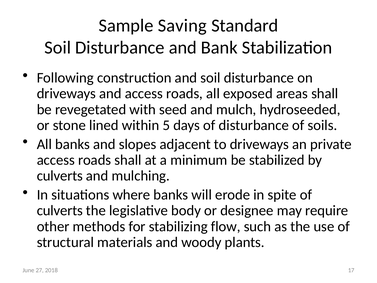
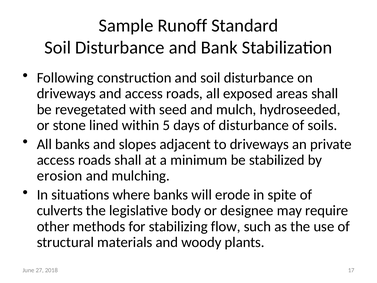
Saving: Saving -> Runoff
culverts at (60, 176): culverts -> erosion
